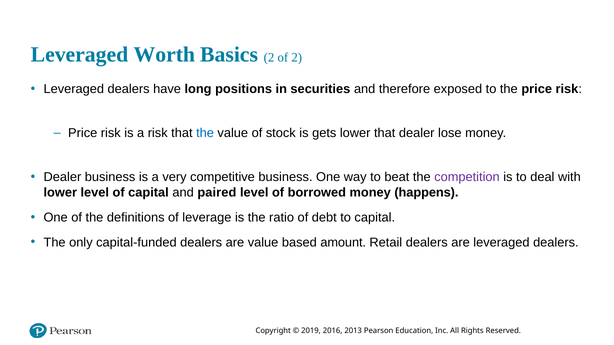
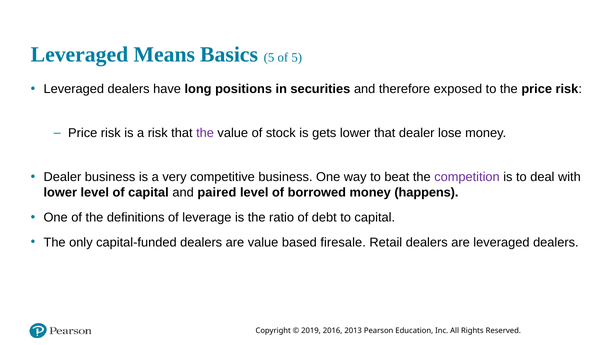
Worth: Worth -> Means
Basics 2: 2 -> 5
of 2: 2 -> 5
the at (205, 133) colour: blue -> purple
amount: amount -> firesale
